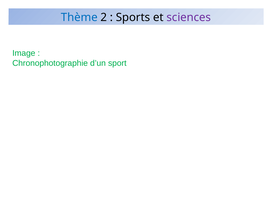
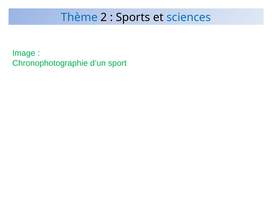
sciences colour: purple -> blue
